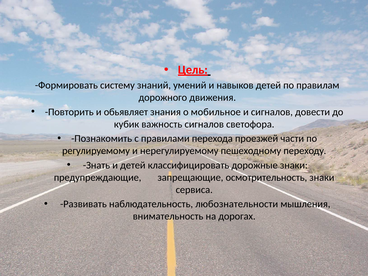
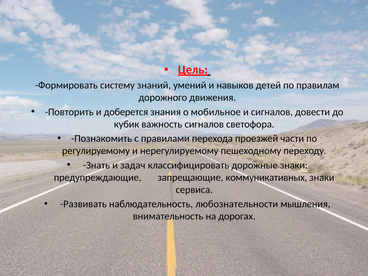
обьявляет: обьявляет -> доберется
и детей: детей -> задач
осмотрительность: осмотрительность -> коммуникативных
